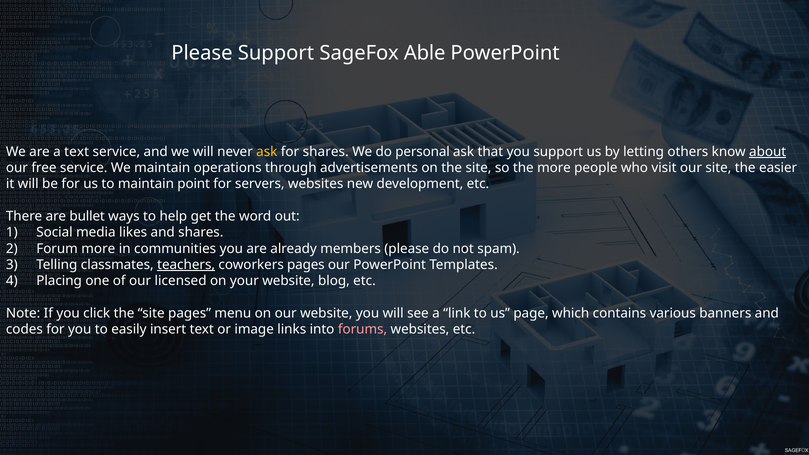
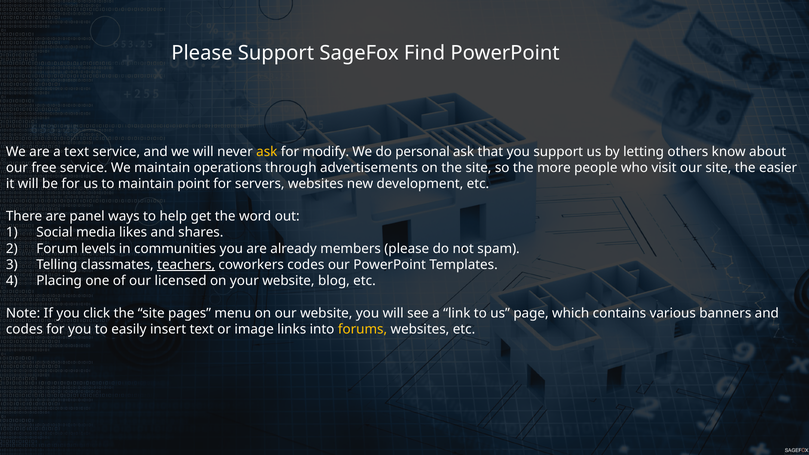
Able: Able -> Find
for shares: shares -> modify
about underline: present -> none
bullet: bullet -> panel
Forum more: more -> levels
coworkers pages: pages -> codes
forums colour: pink -> yellow
